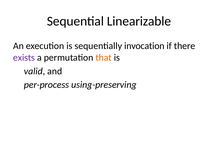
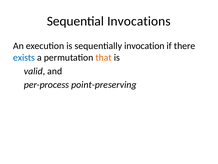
Linearizable: Linearizable -> Invocations
exists colour: purple -> blue
using-preserving: using-preserving -> point-preserving
